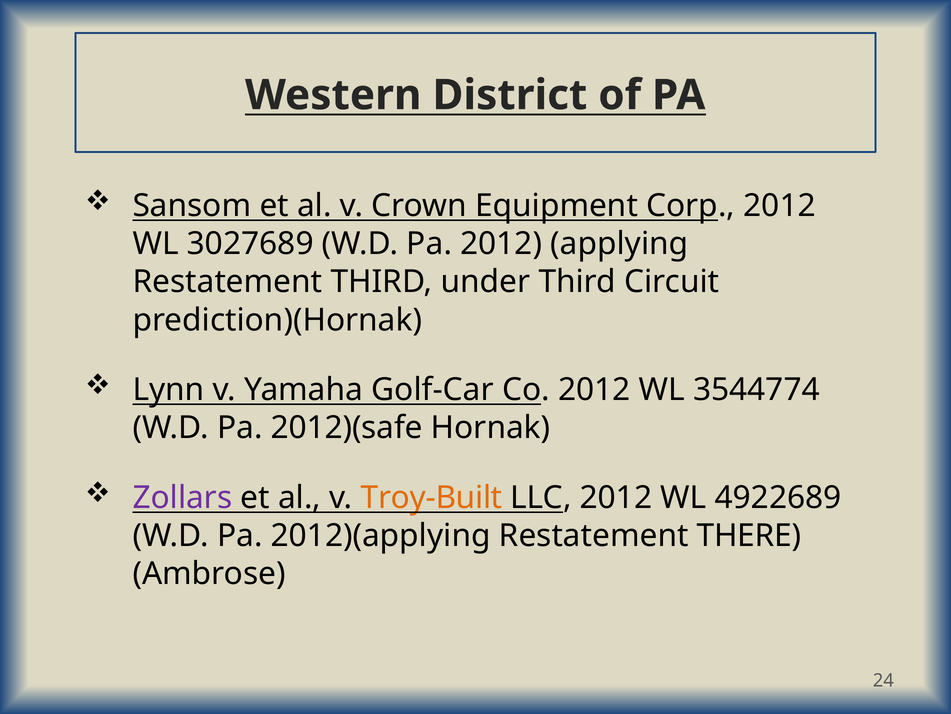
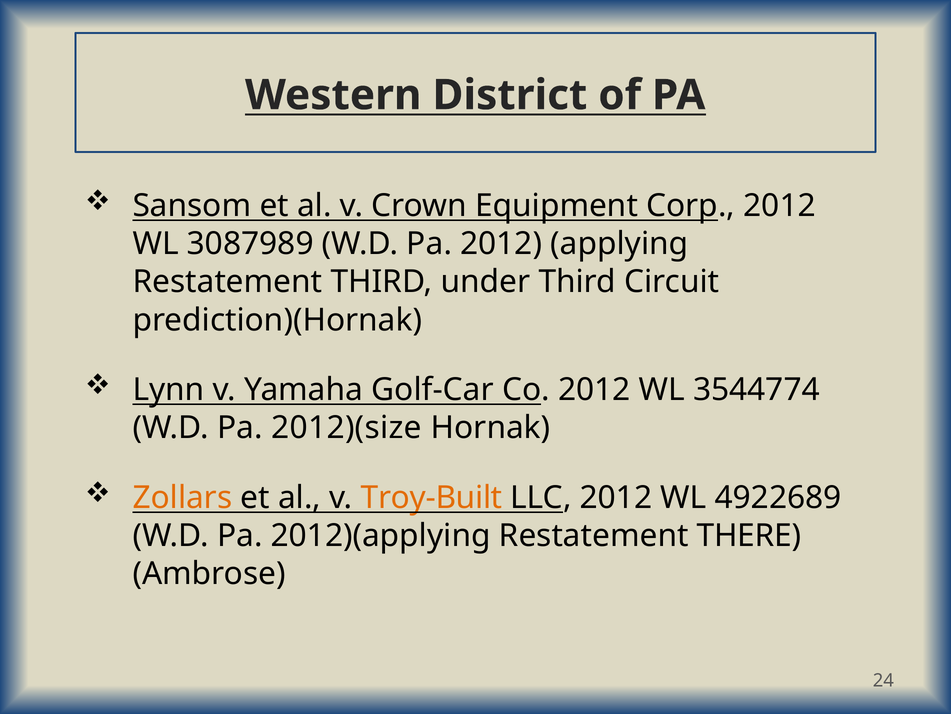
3027689: 3027689 -> 3087989
2012)(safe: 2012)(safe -> 2012)(size
Zollars colour: purple -> orange
